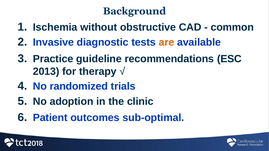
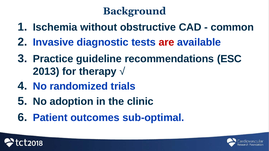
are colour: orange -> red
